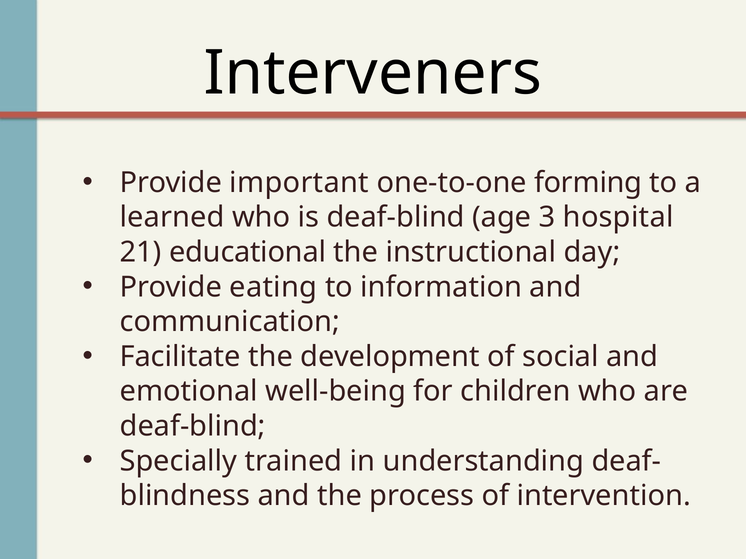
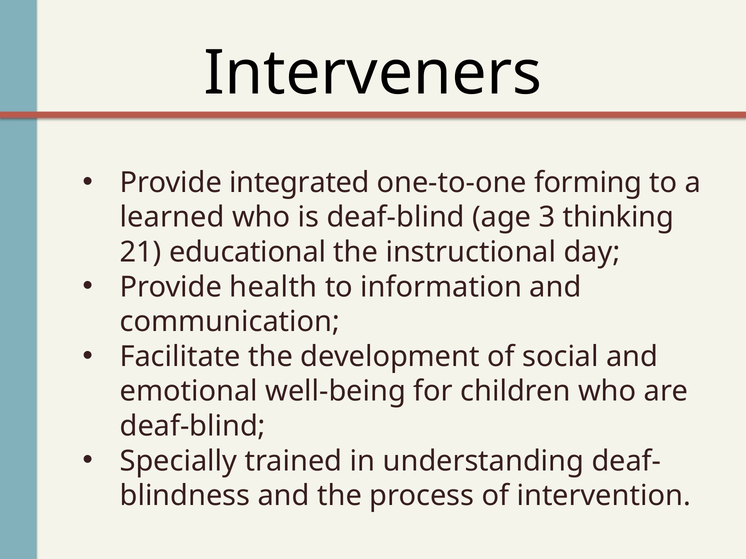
important: important -> integrated
hospital: hospital -> thinking
eating: eating -> health
